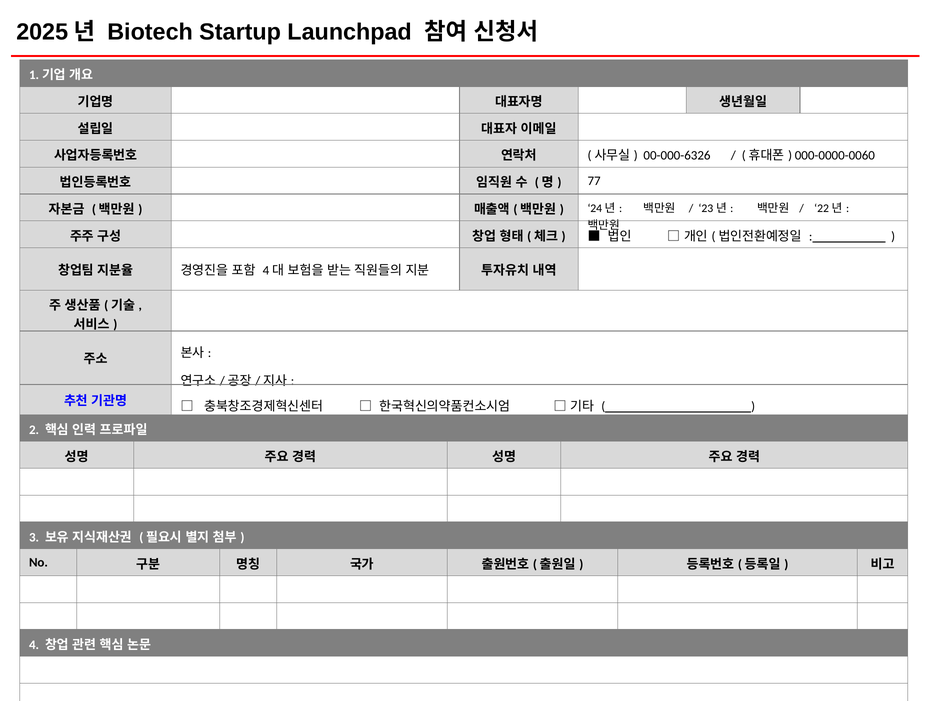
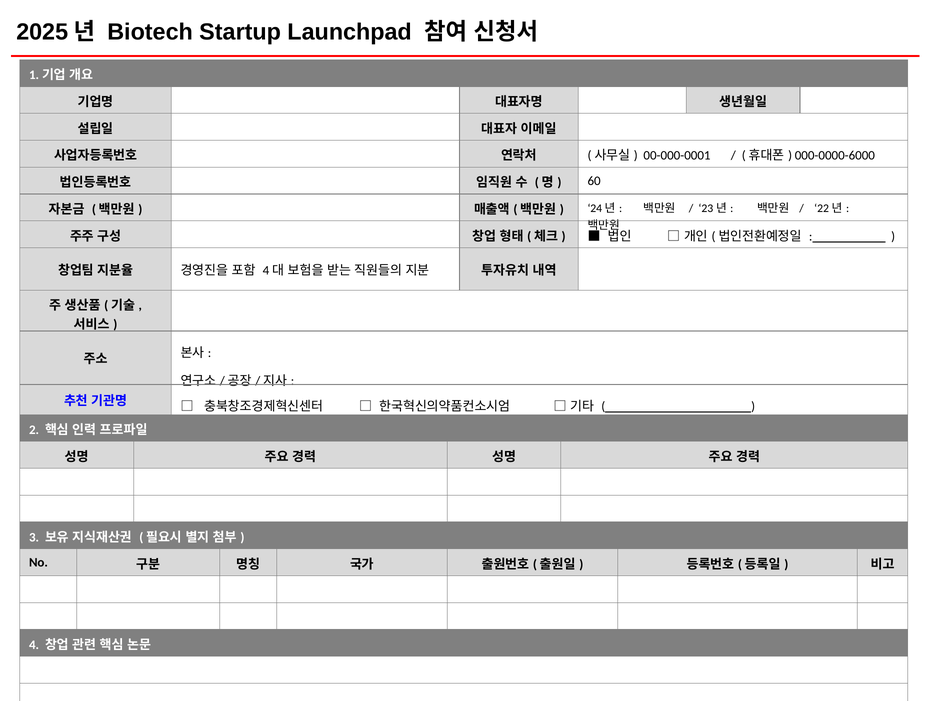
00-000-6326: 00-000-6326 -> 00-000-0001
000-0000-0060: 000-0000-0060 -> 000-0000-6000
77: 77 -> 60
